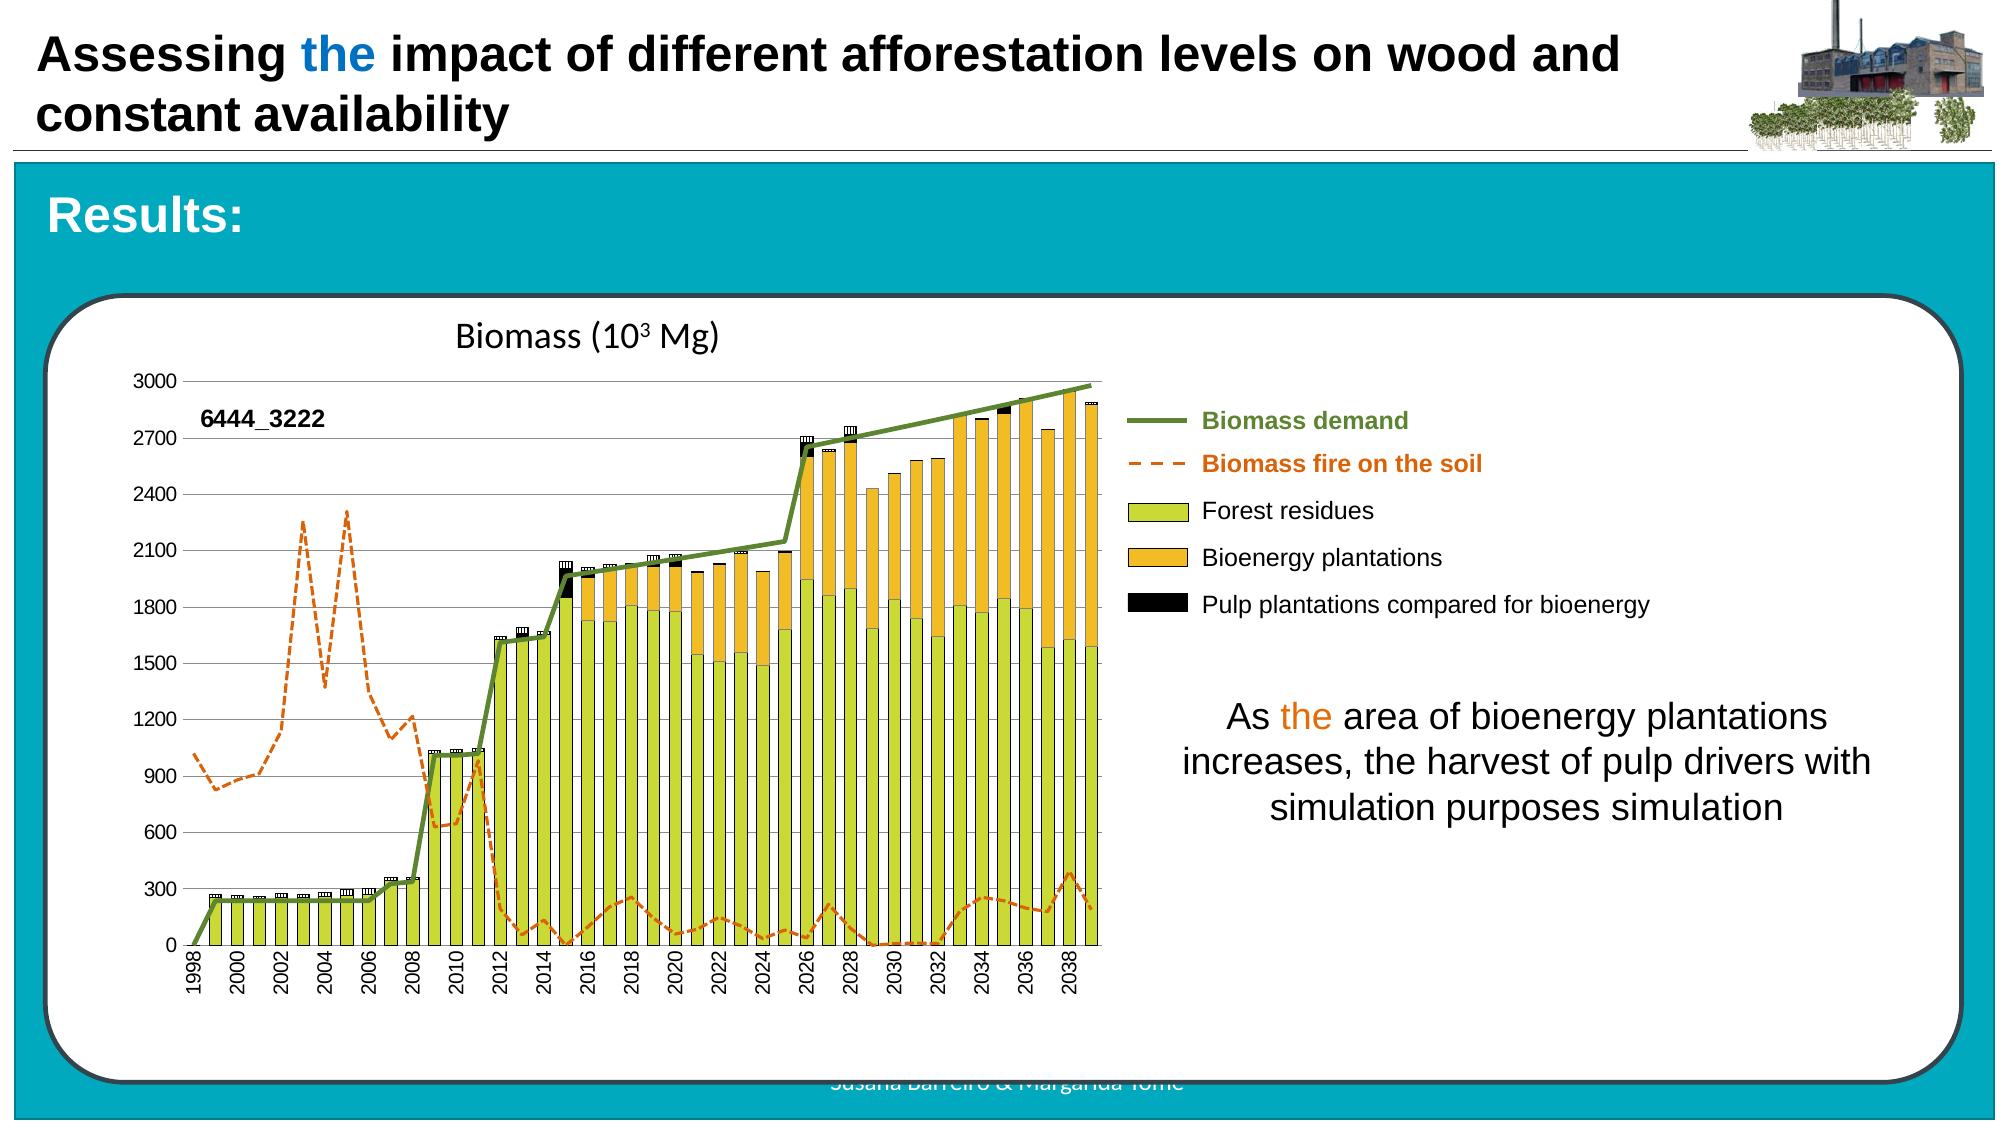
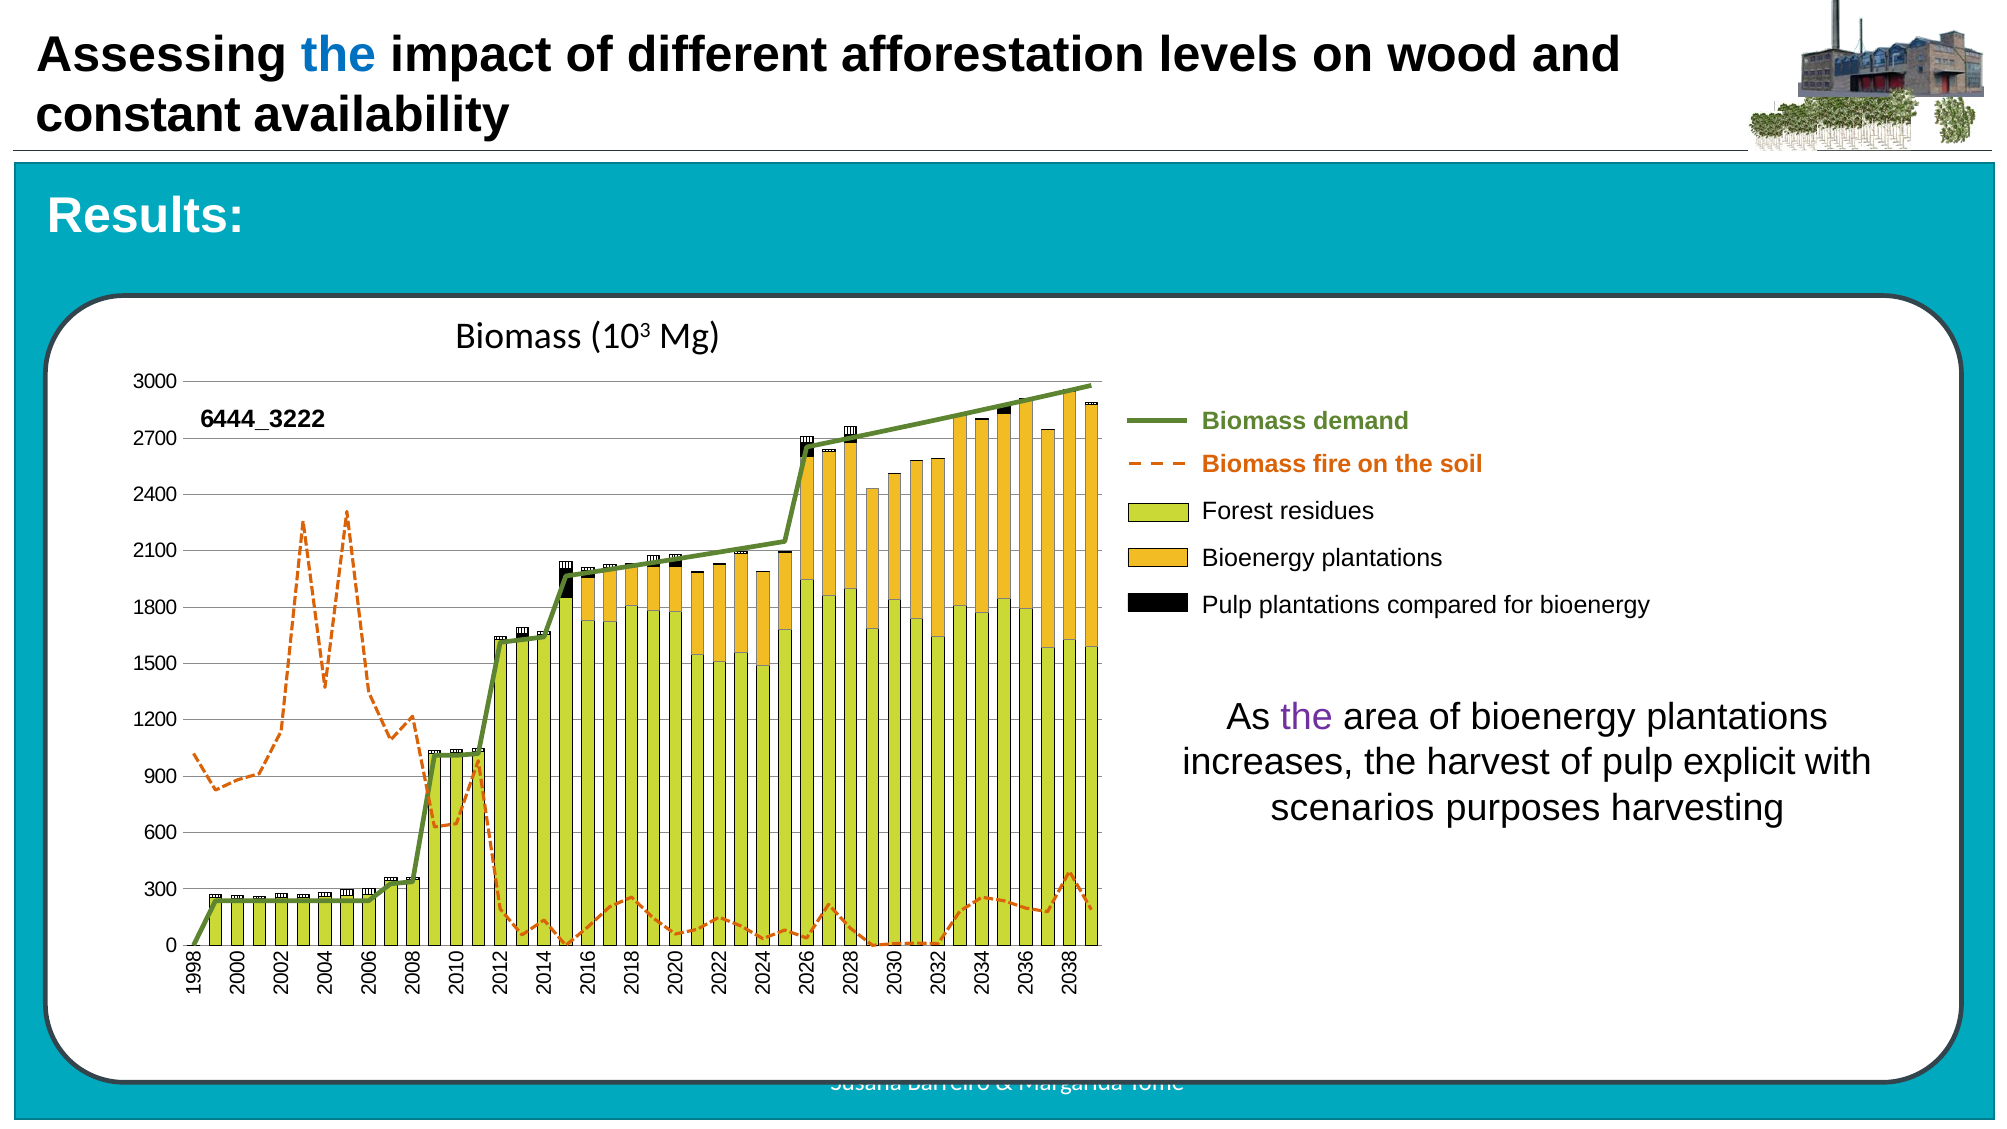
the at (1307, 717) colour: orange -> purple
drivers: drivers -> explicit
simulation at (1353, 808): simulation -> scenarios
purposes simulation: simulation -> harvesting
